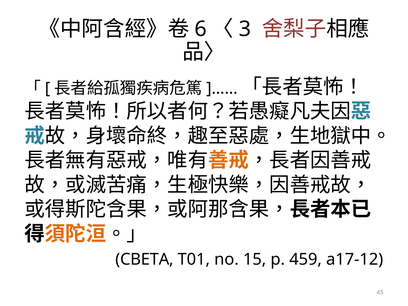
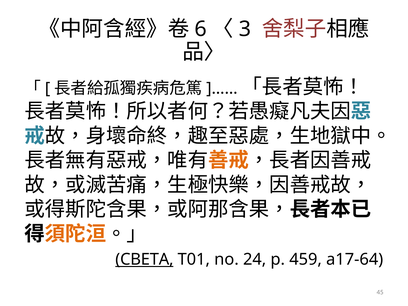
CBETA underline: none -> present
15: 15 -> 24
a17-12: a17-12 -> a17-64
